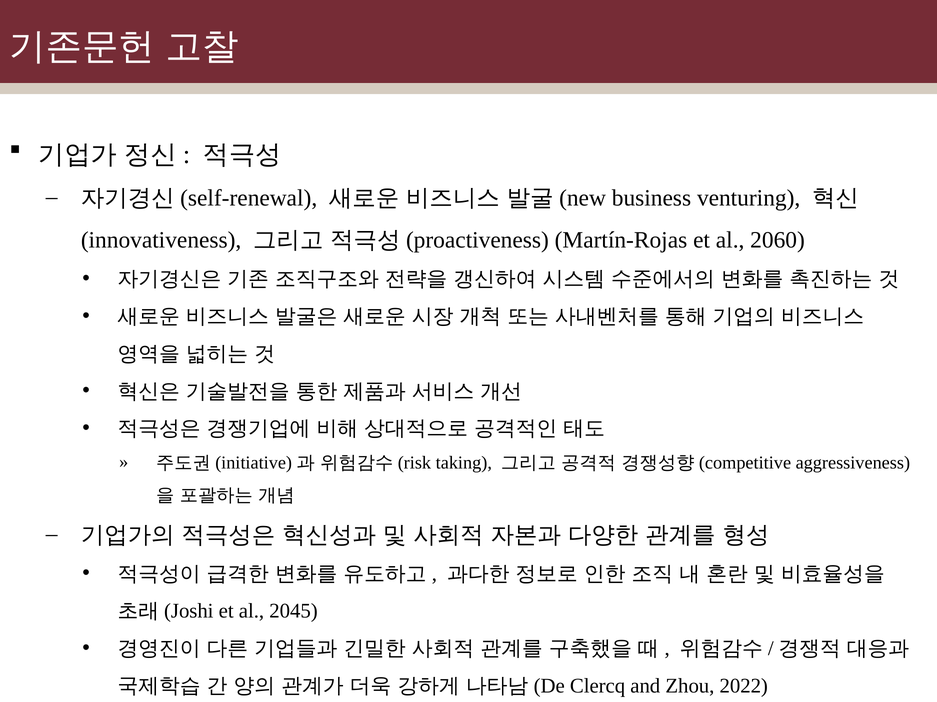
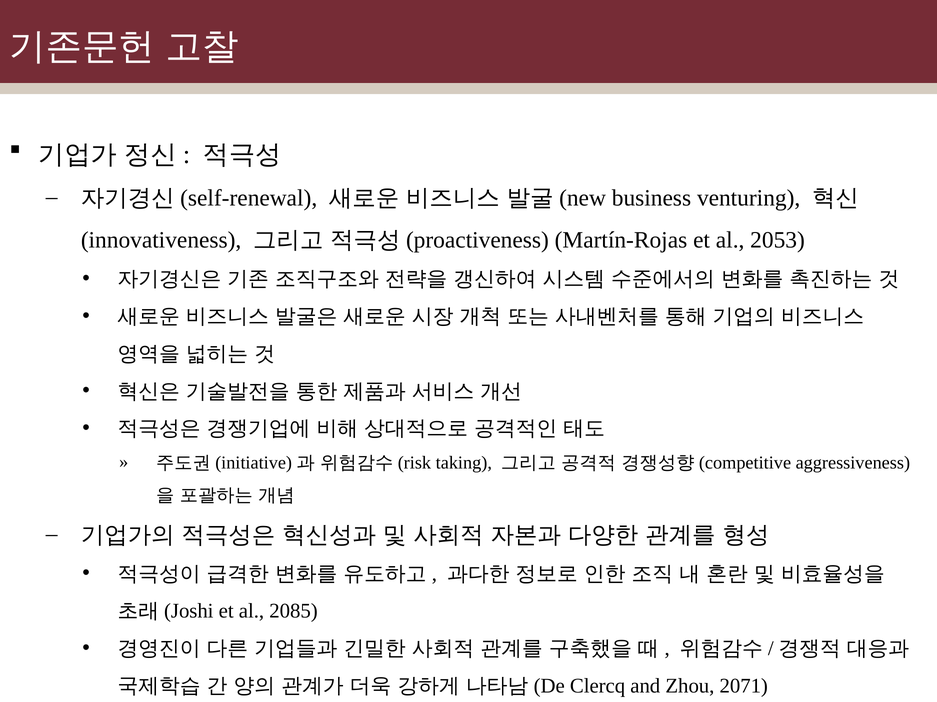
2060: 2060 -> 2053
2045: 2045 -> 2085
2022: 2022 -> 2071
